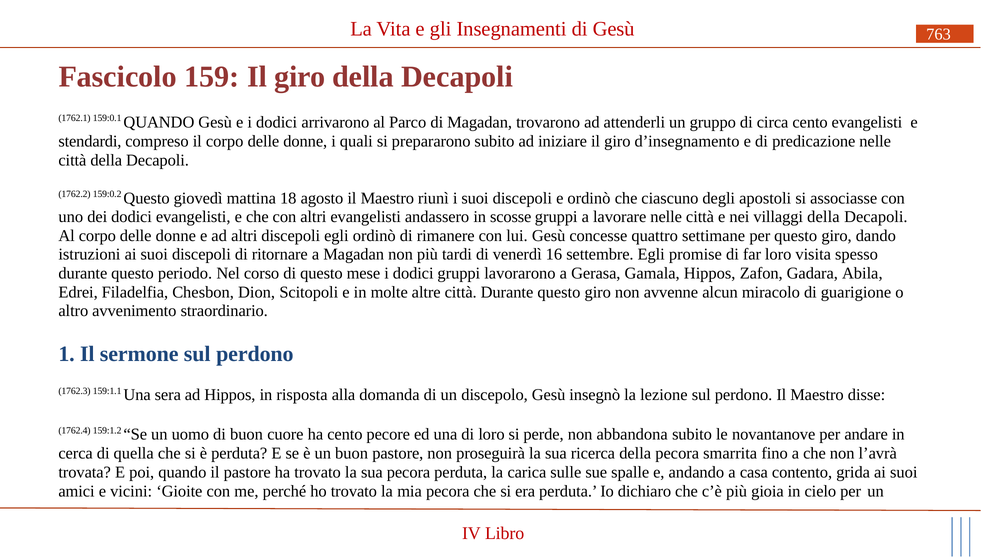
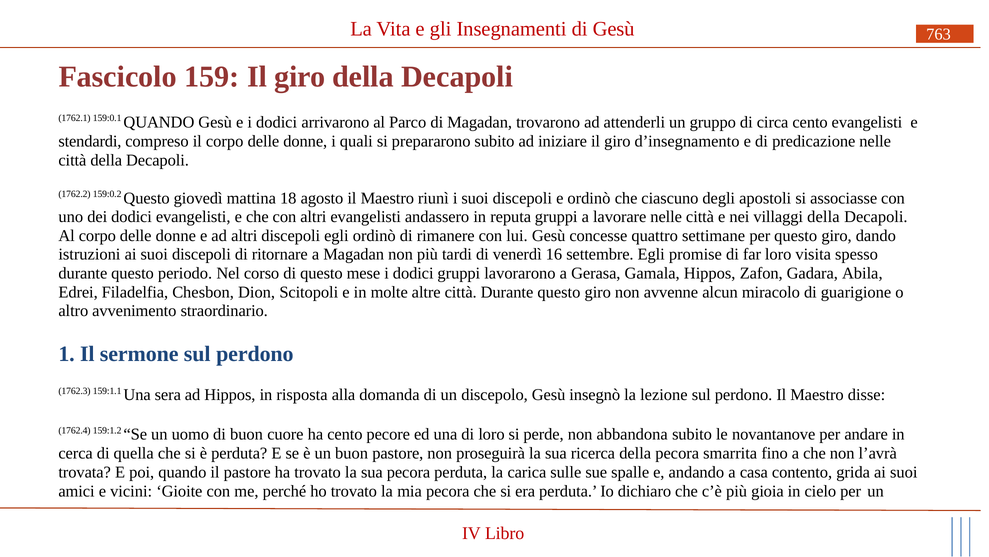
scosse: scosse -> reputa
